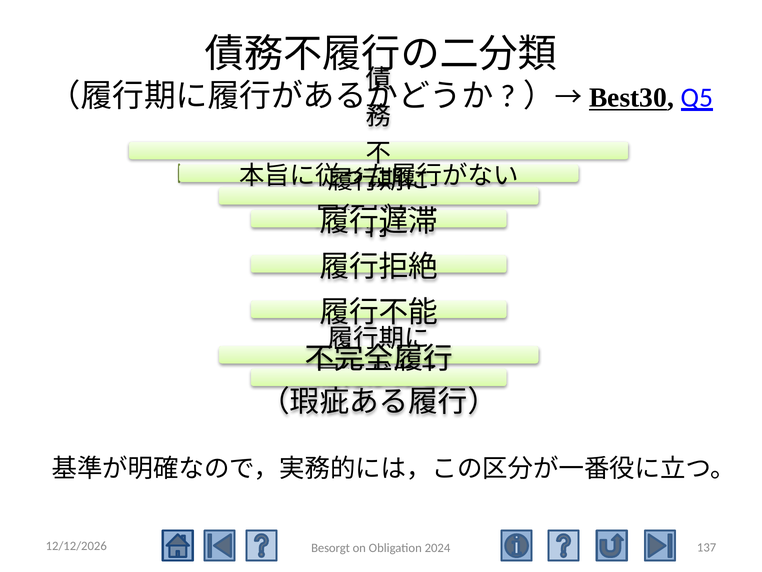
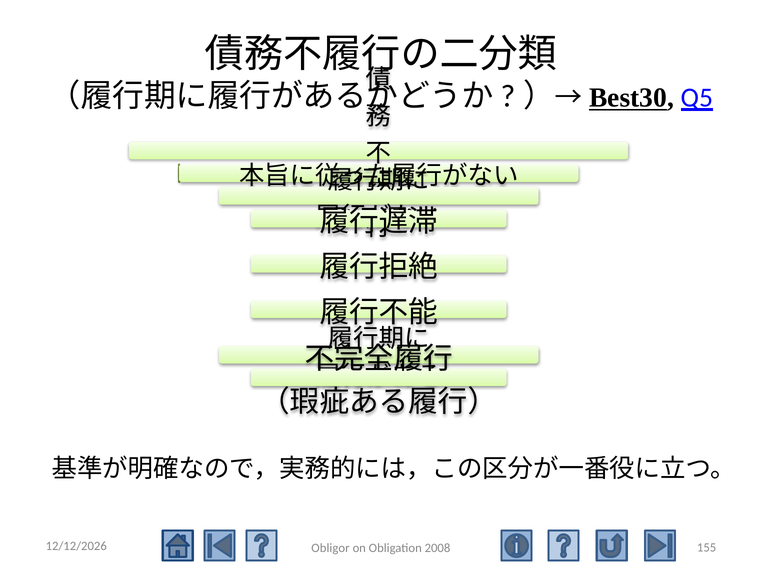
137: 137 -> 155
Besorgt: Besorgt -> Obligor
2024: 2024 -> 2008
